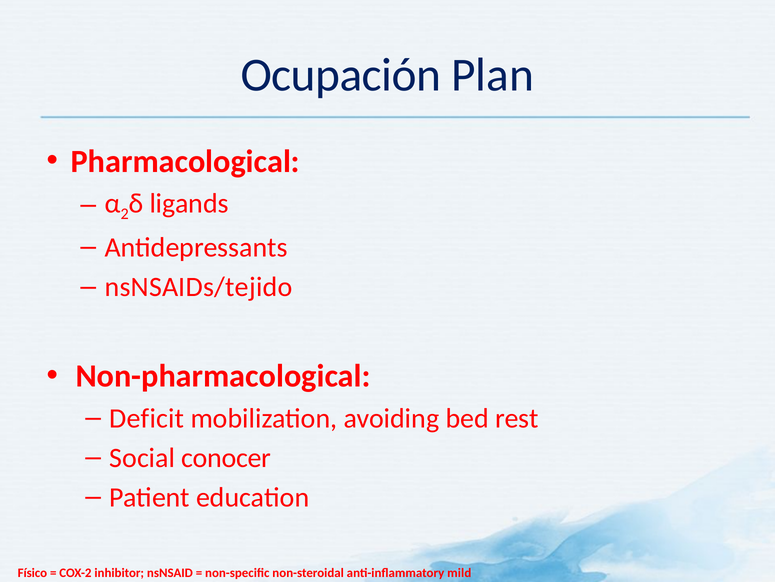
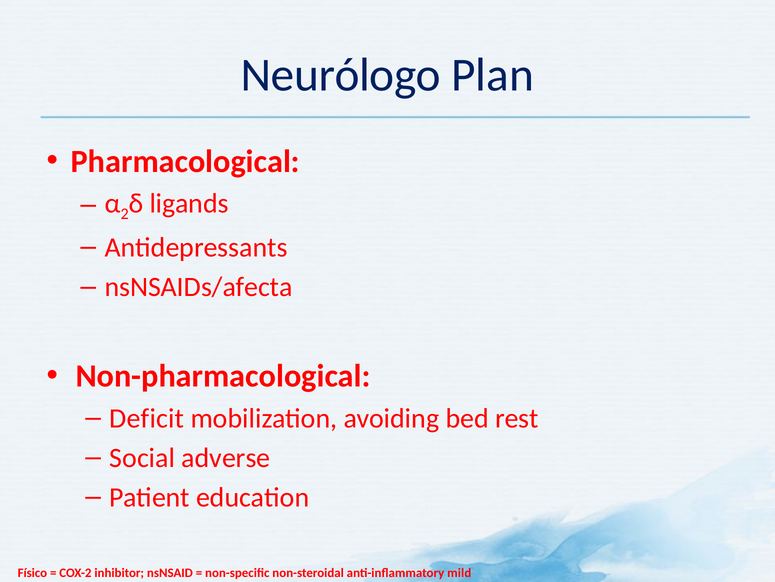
Ocupación: Ocupación -> Neurólogo
nsNSAIDs/tejido: nsNSAIDs/tejido -> nsNSAIDs/afecta
conocer: conocer -> adverse
